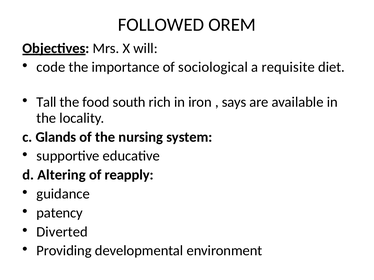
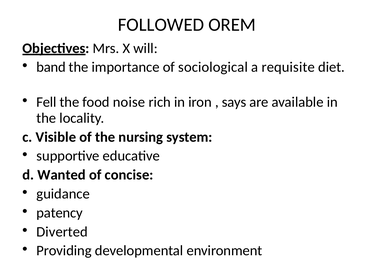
code: code -> band
Tall: Tall -> Fell
south: south -> noise
Glands: Glands -> Visible
Altering: Altering -> Wanted
reapply: reapply -> concise
